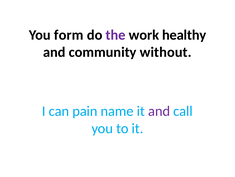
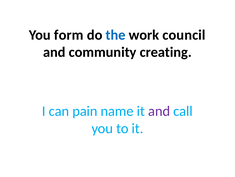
the colour: purple -> blue
healthy: healthy -> council
without: without -> creating
